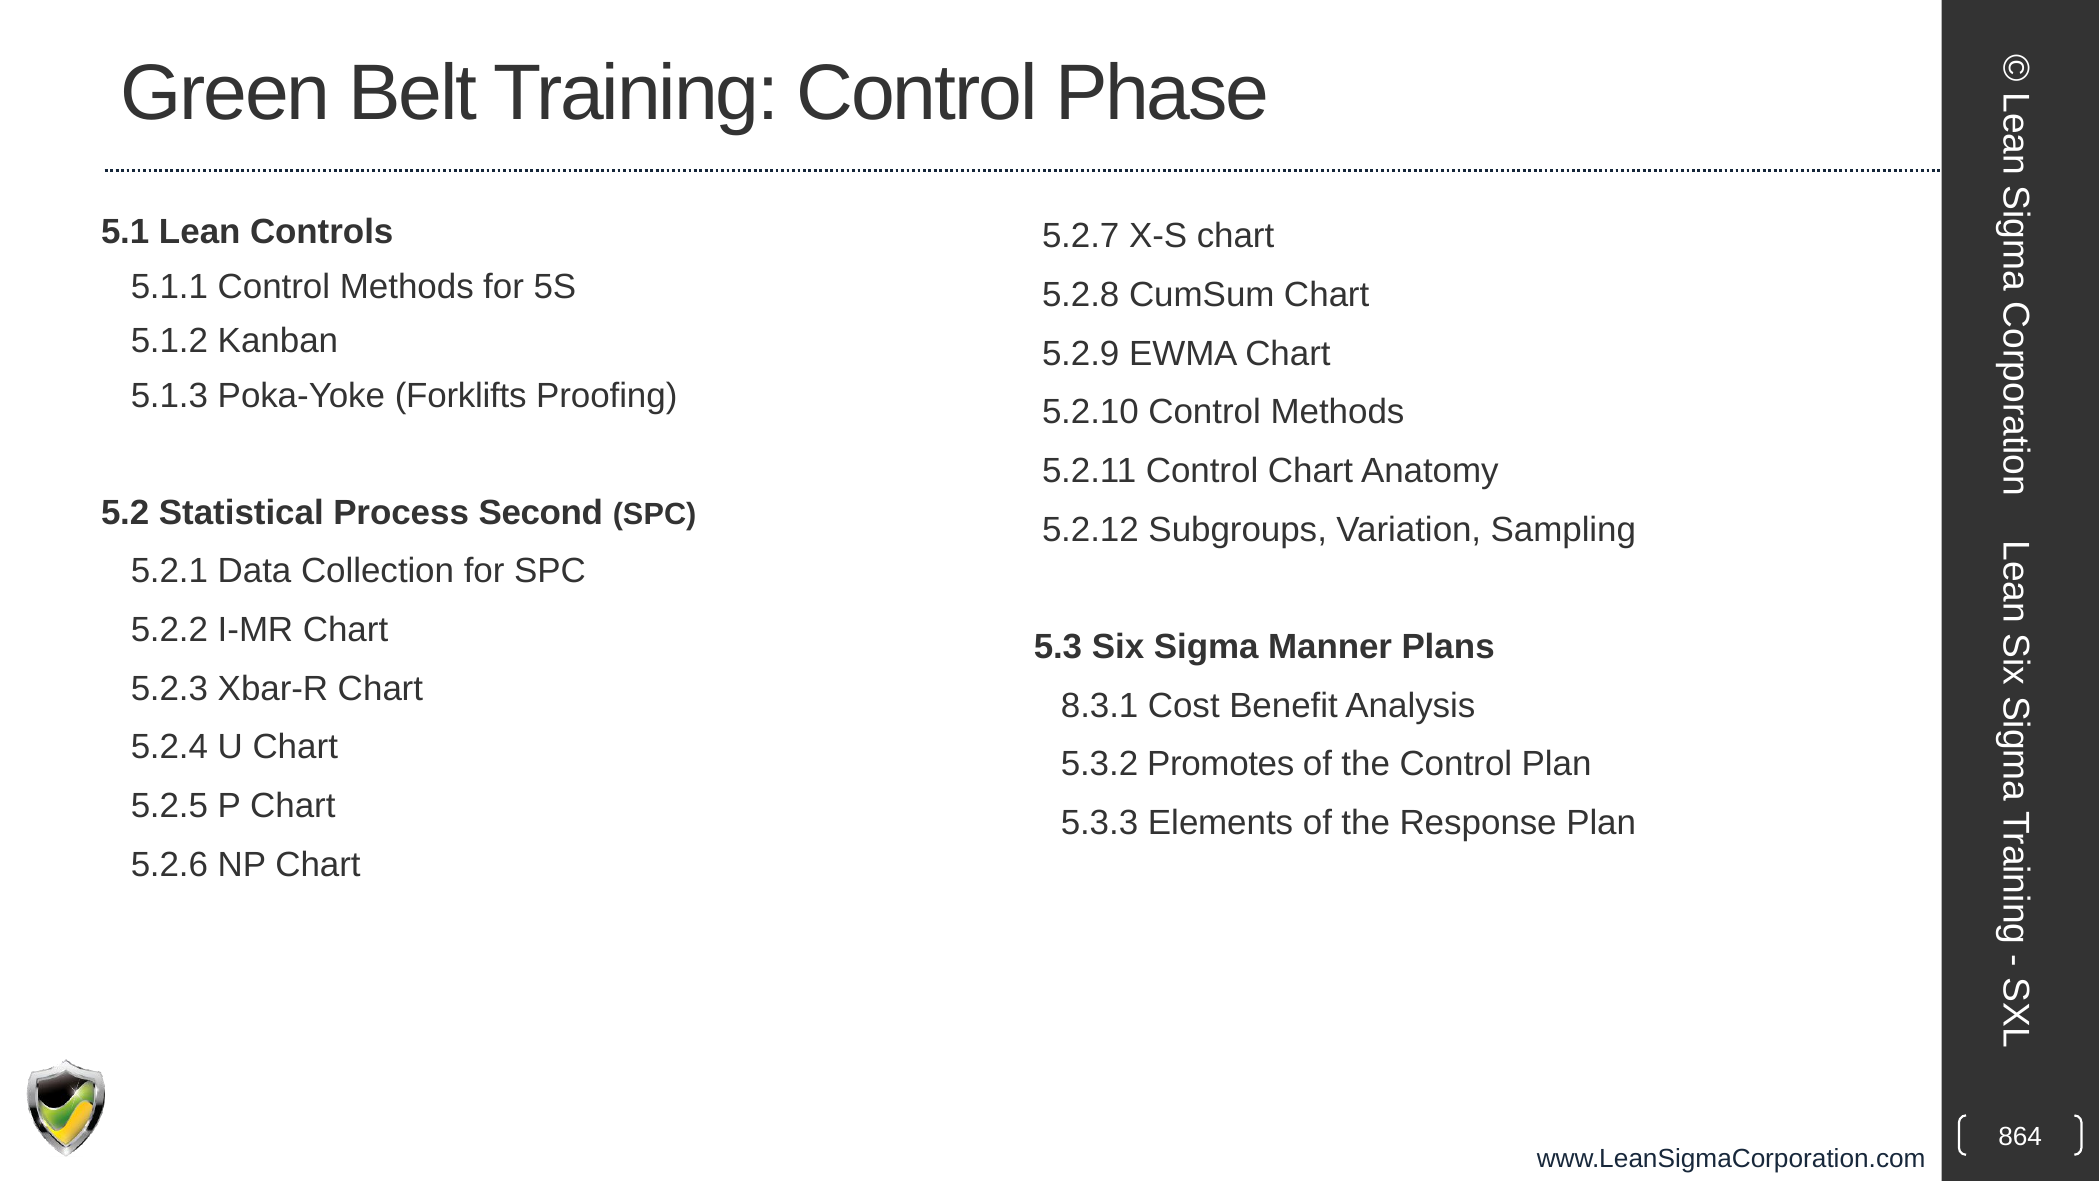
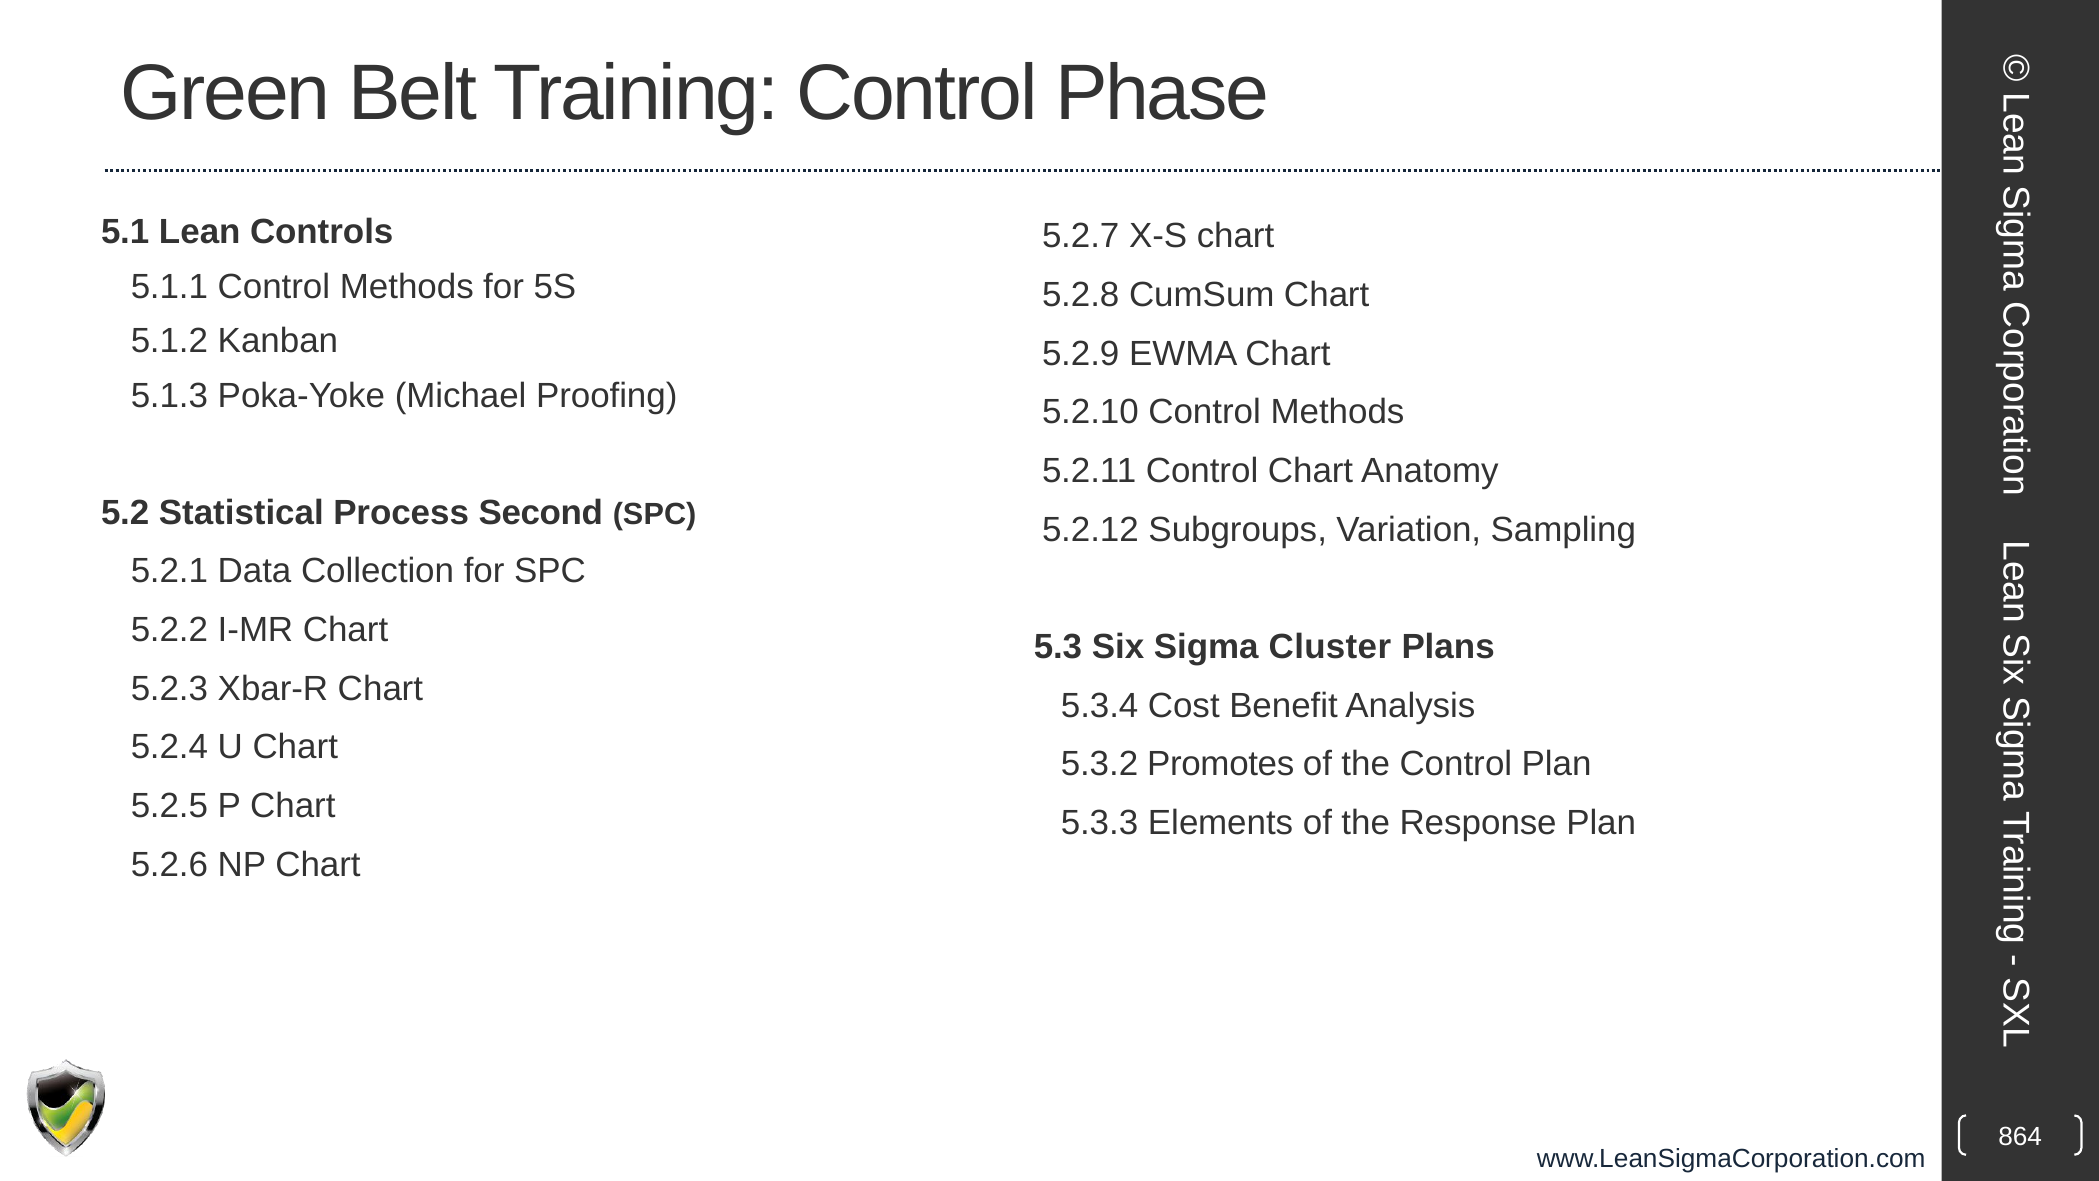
Forklifts: Forklifts -> Michael
Manner: Manner -> Cluster
8.3.1: 8.3.1 -> 5.3.4
